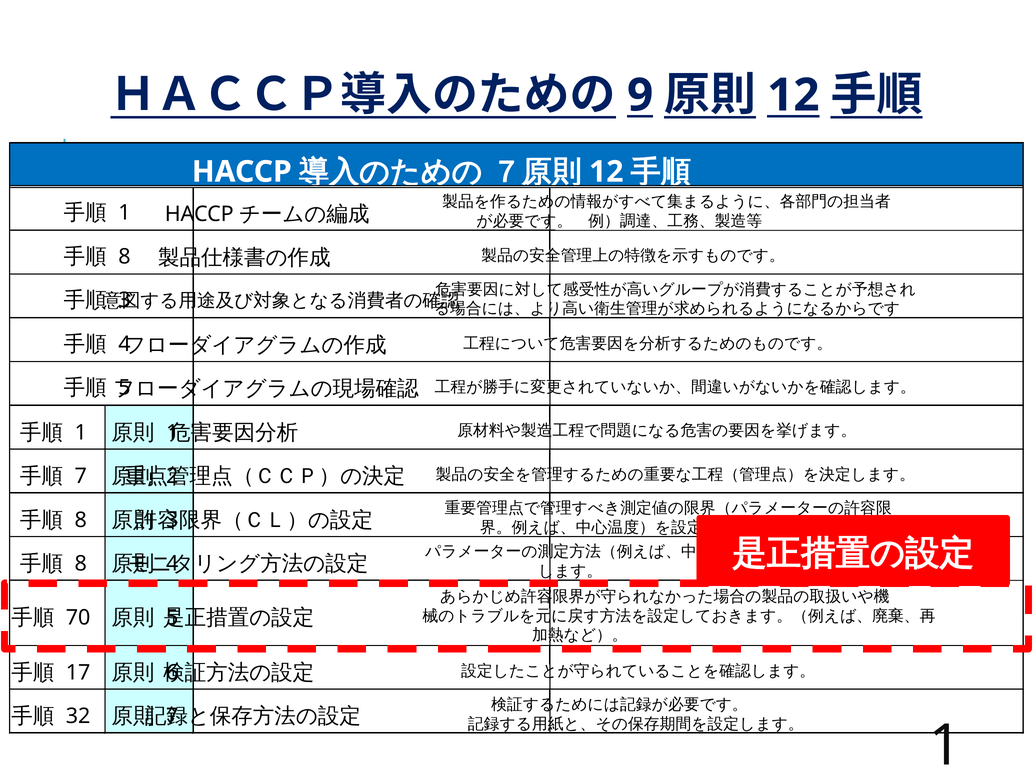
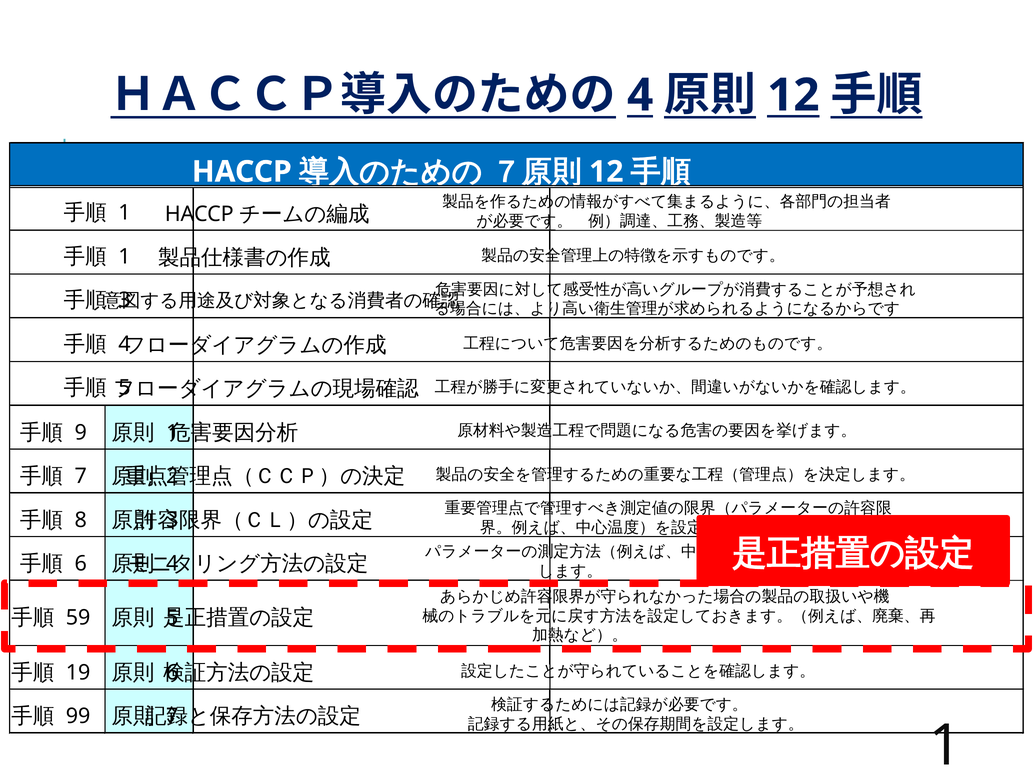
9 at (640, 95): 9 -> 4
8 at (124, 257): 8 -> 1
1 at (81, 432): 1 -> 9
8 at (81, 564): 8 -> 6
70: 70 -> 59
17: 17 -> 19
32: 32 -> 99
